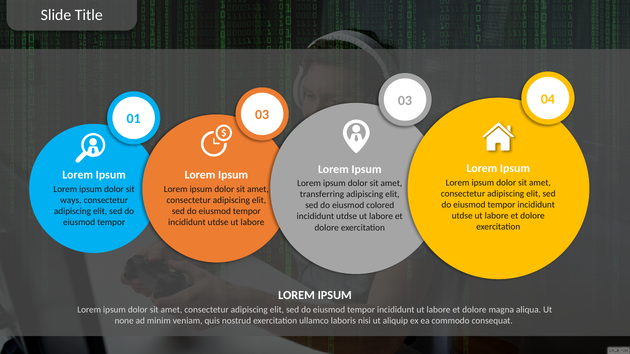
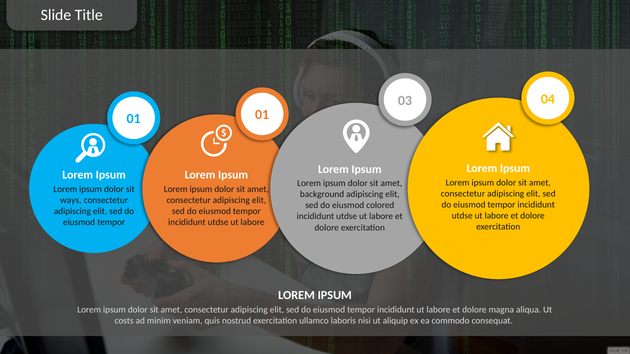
01 03: 03 -> 01
transferring: transferring -> background
none: none -> costs
